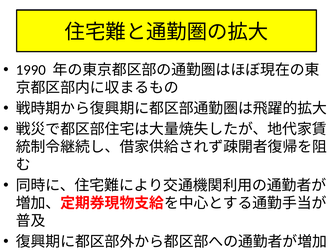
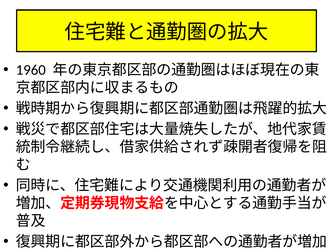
1990: 1990 -> 1960
